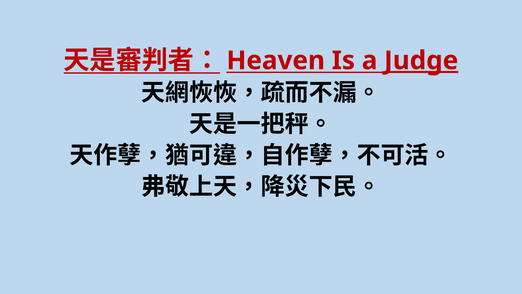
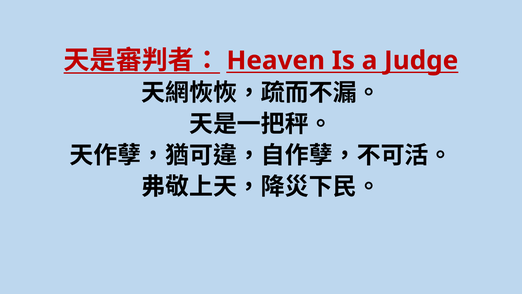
Judge underline: present -> none
